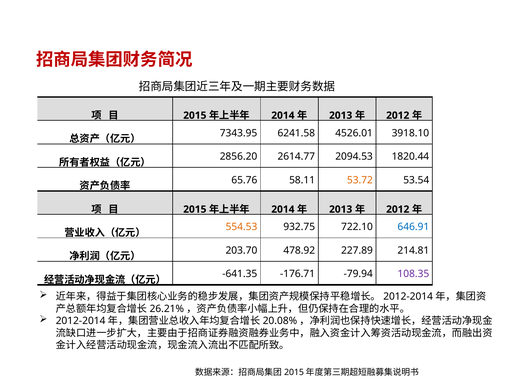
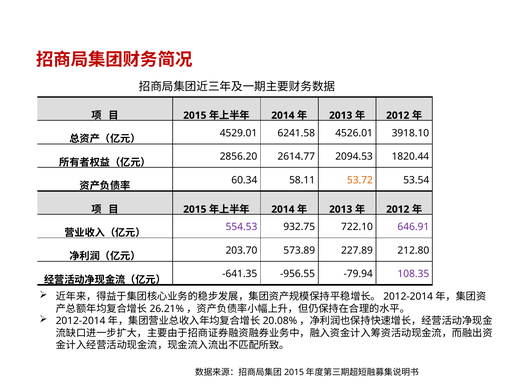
7343.95: 7343.95 -> 4529.01
65.76: 65.76 -> 60.34
554.53 colour: orange -> purple
646.91 colour: blue -> purple
478.92: 478.92 -> 573.89
214.81: 214.81 -> 212.80
-176.71: -176.71 -> -956.55
